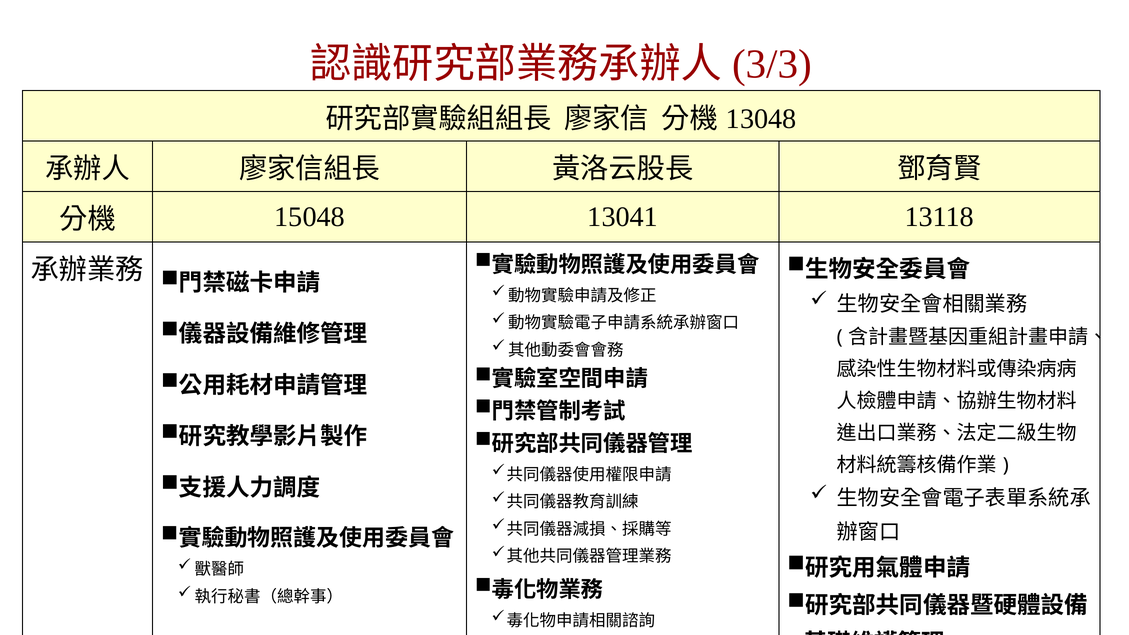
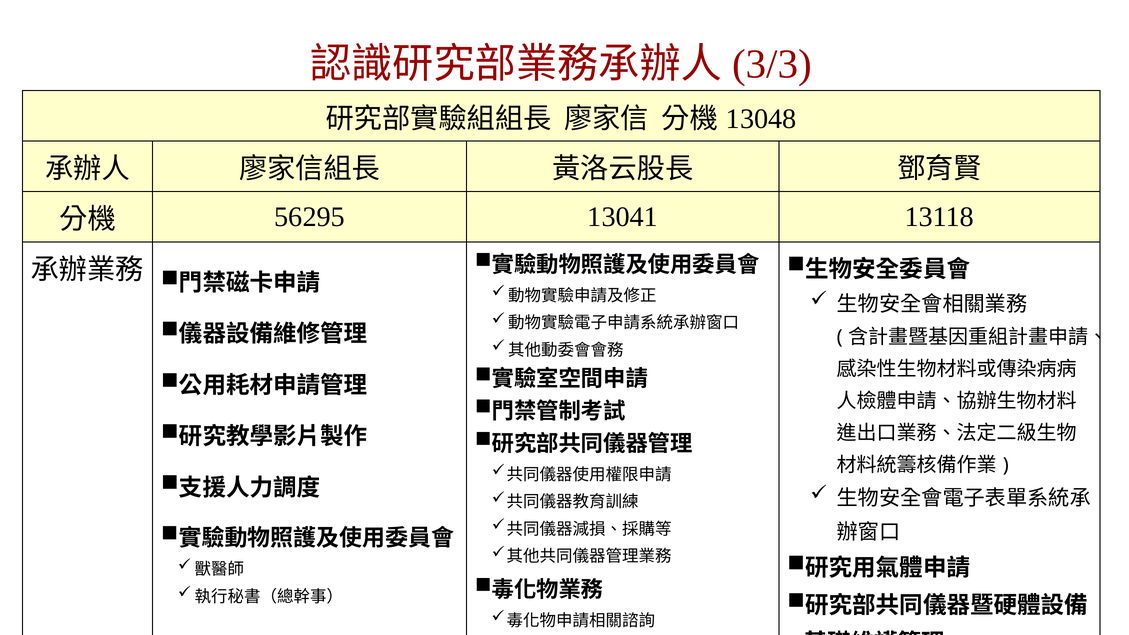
15048: 15048 -> 56295
